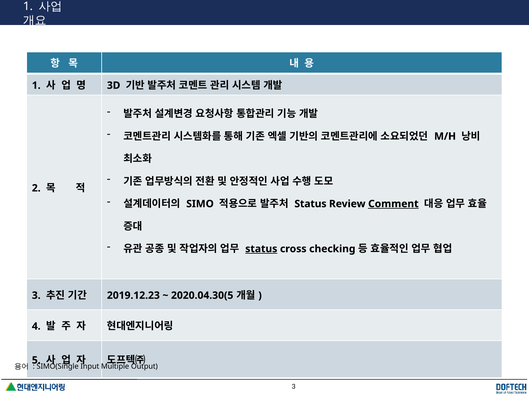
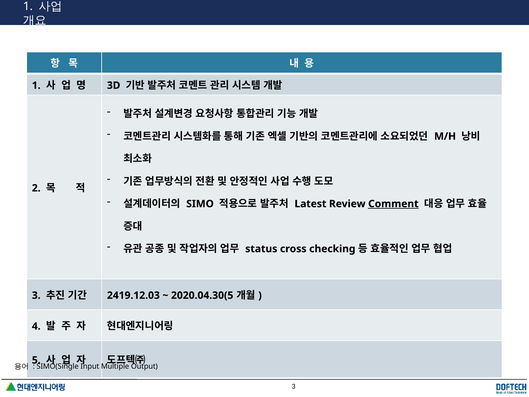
Status at (310, 204): Status -> Latest
status at (261, 249) underline: present -> none
2019.12.23: 2019.12.23 -> 2419.12.03
